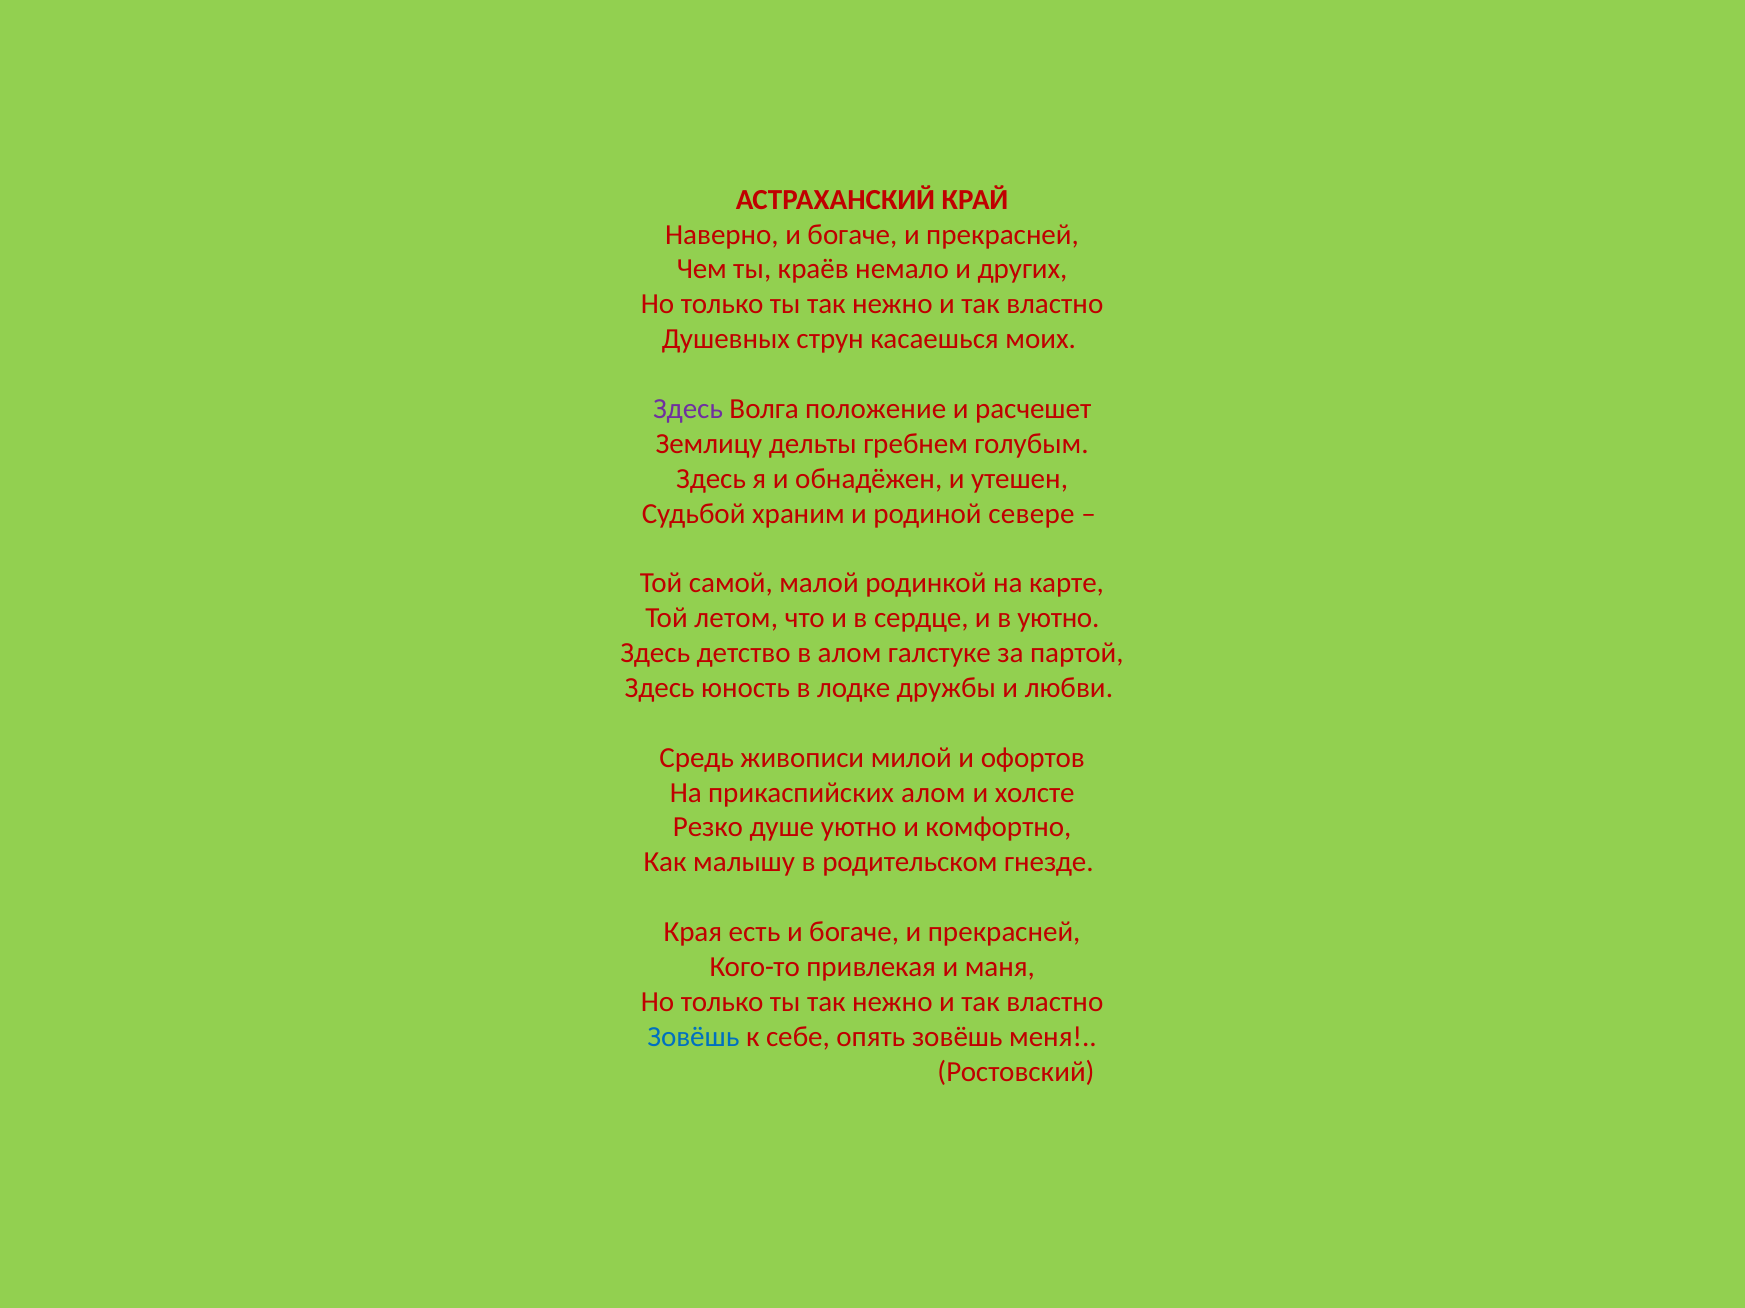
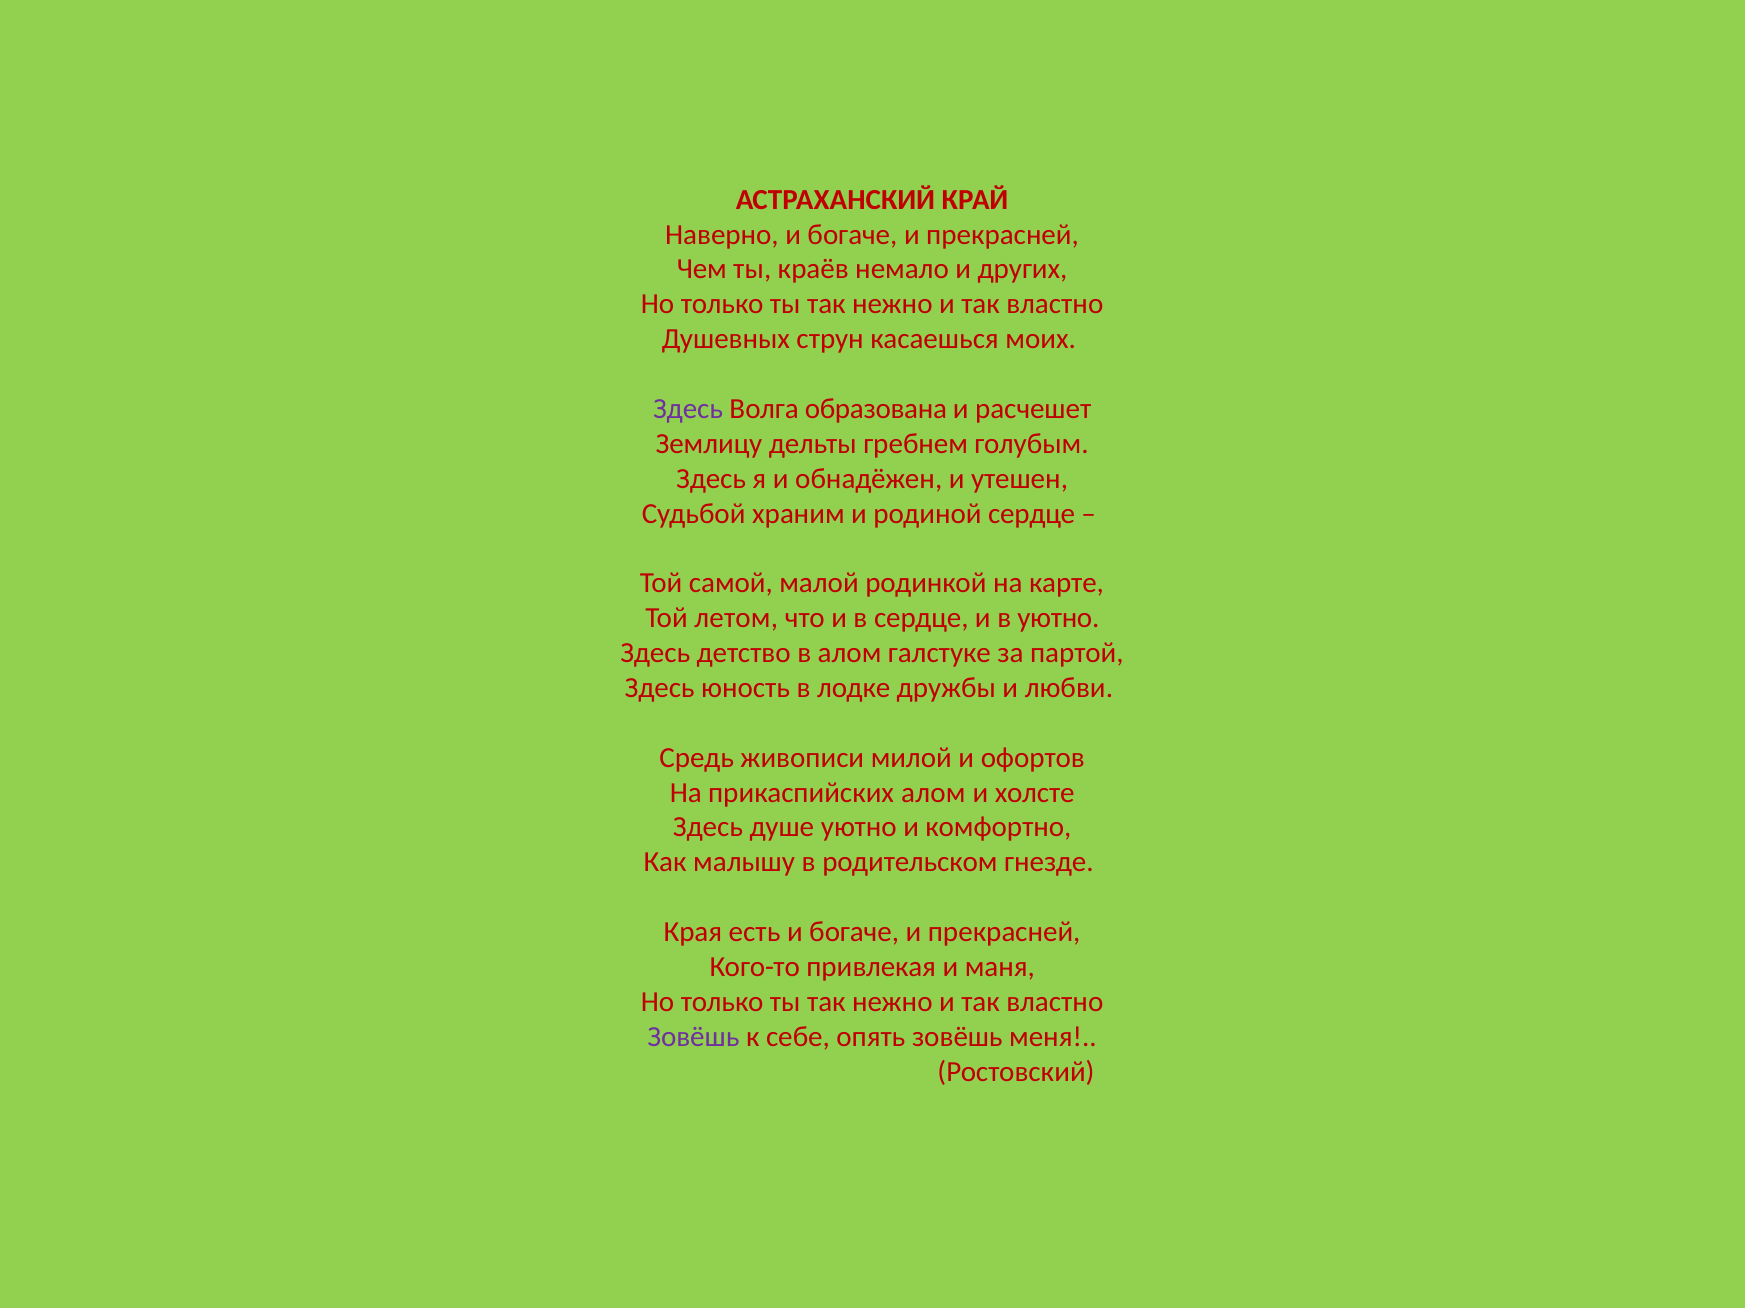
положение: положение -> образована
родиной севере: севере -> сердце
Резко at (708, 828): Резко -> Здесь
Зовёшь at (693, 1037) colour: blue -> purple
